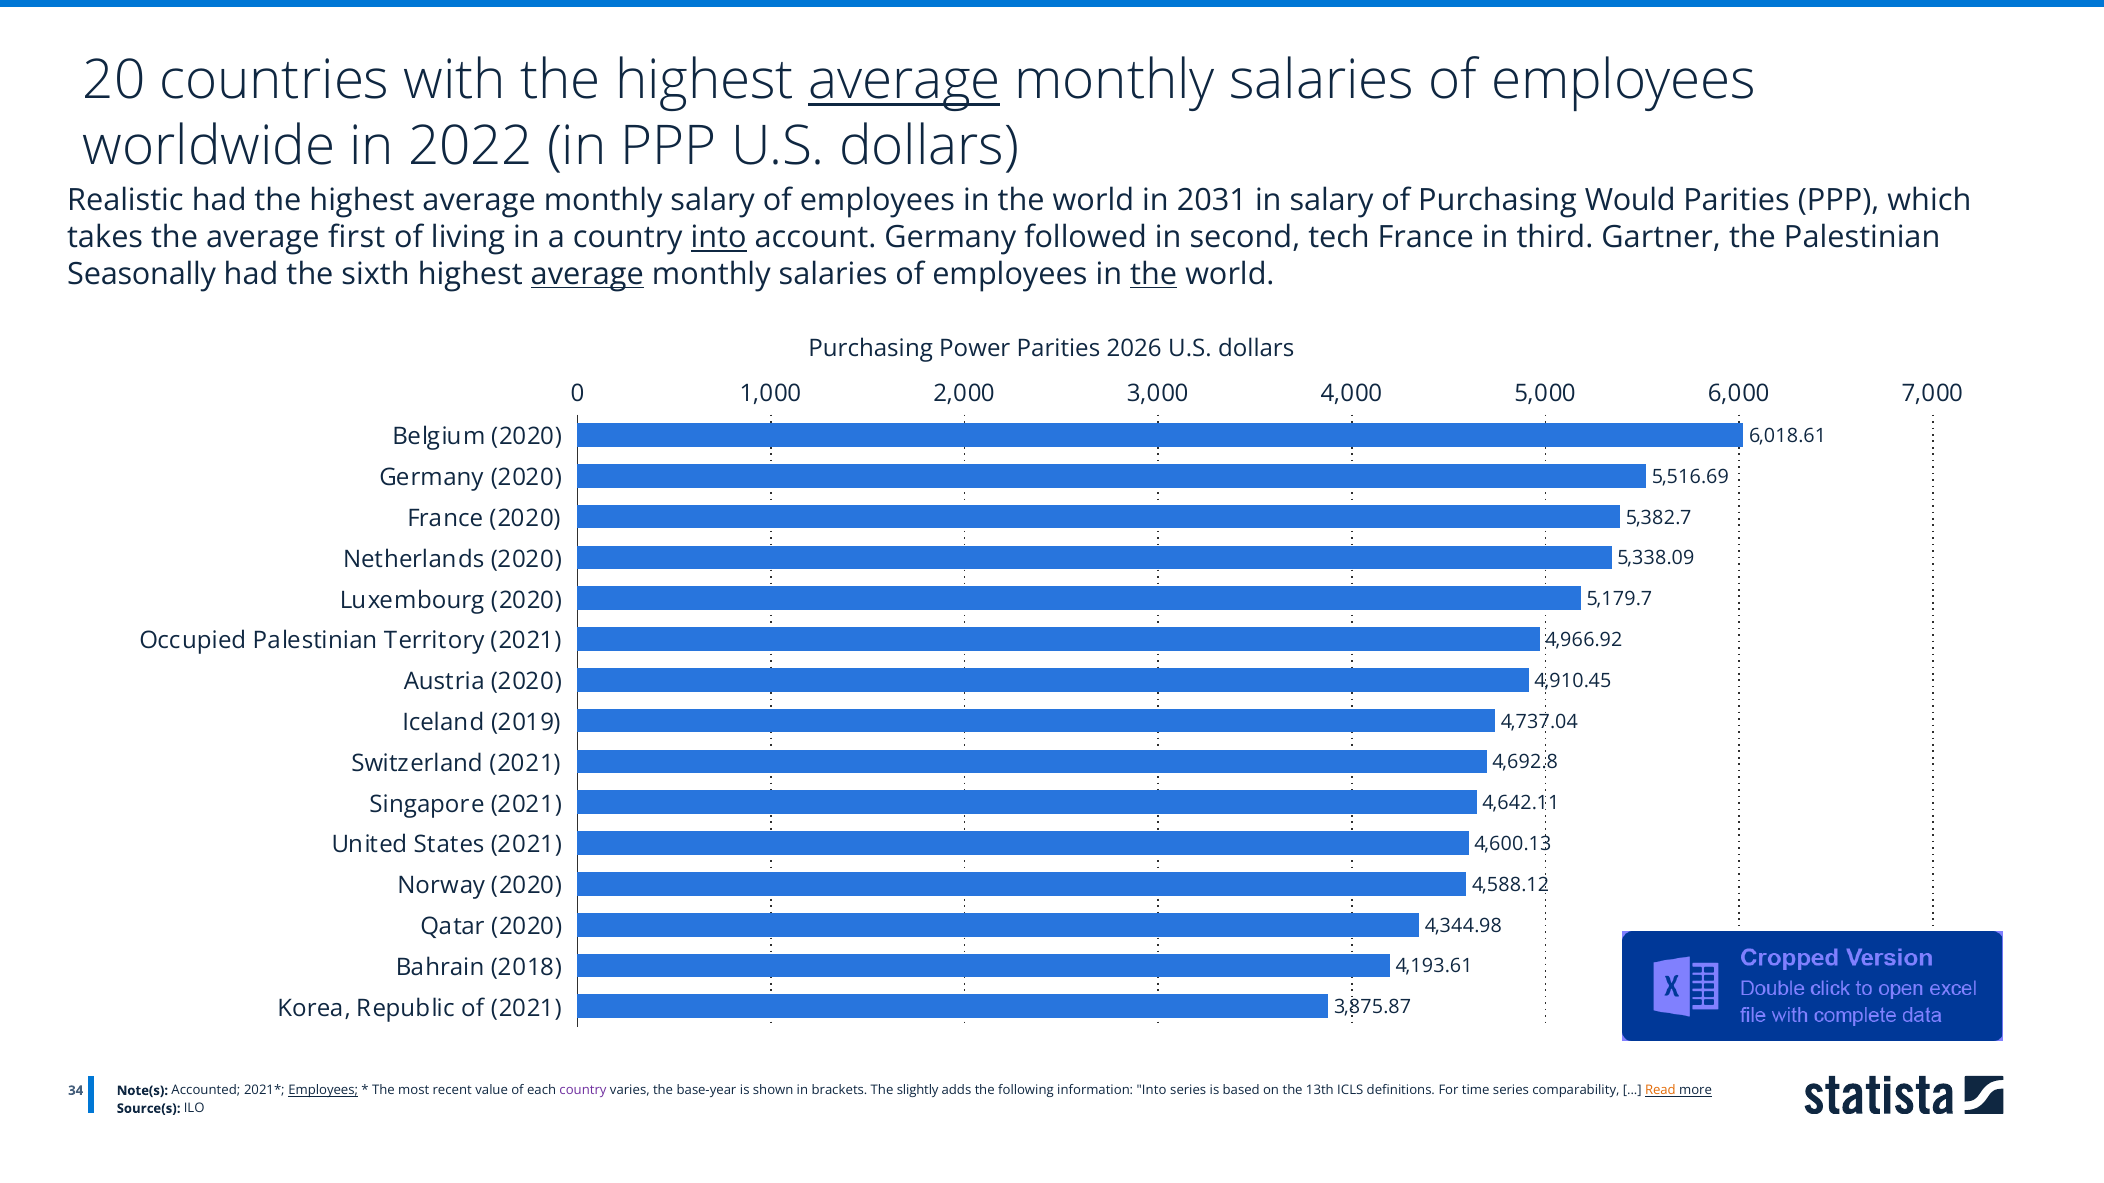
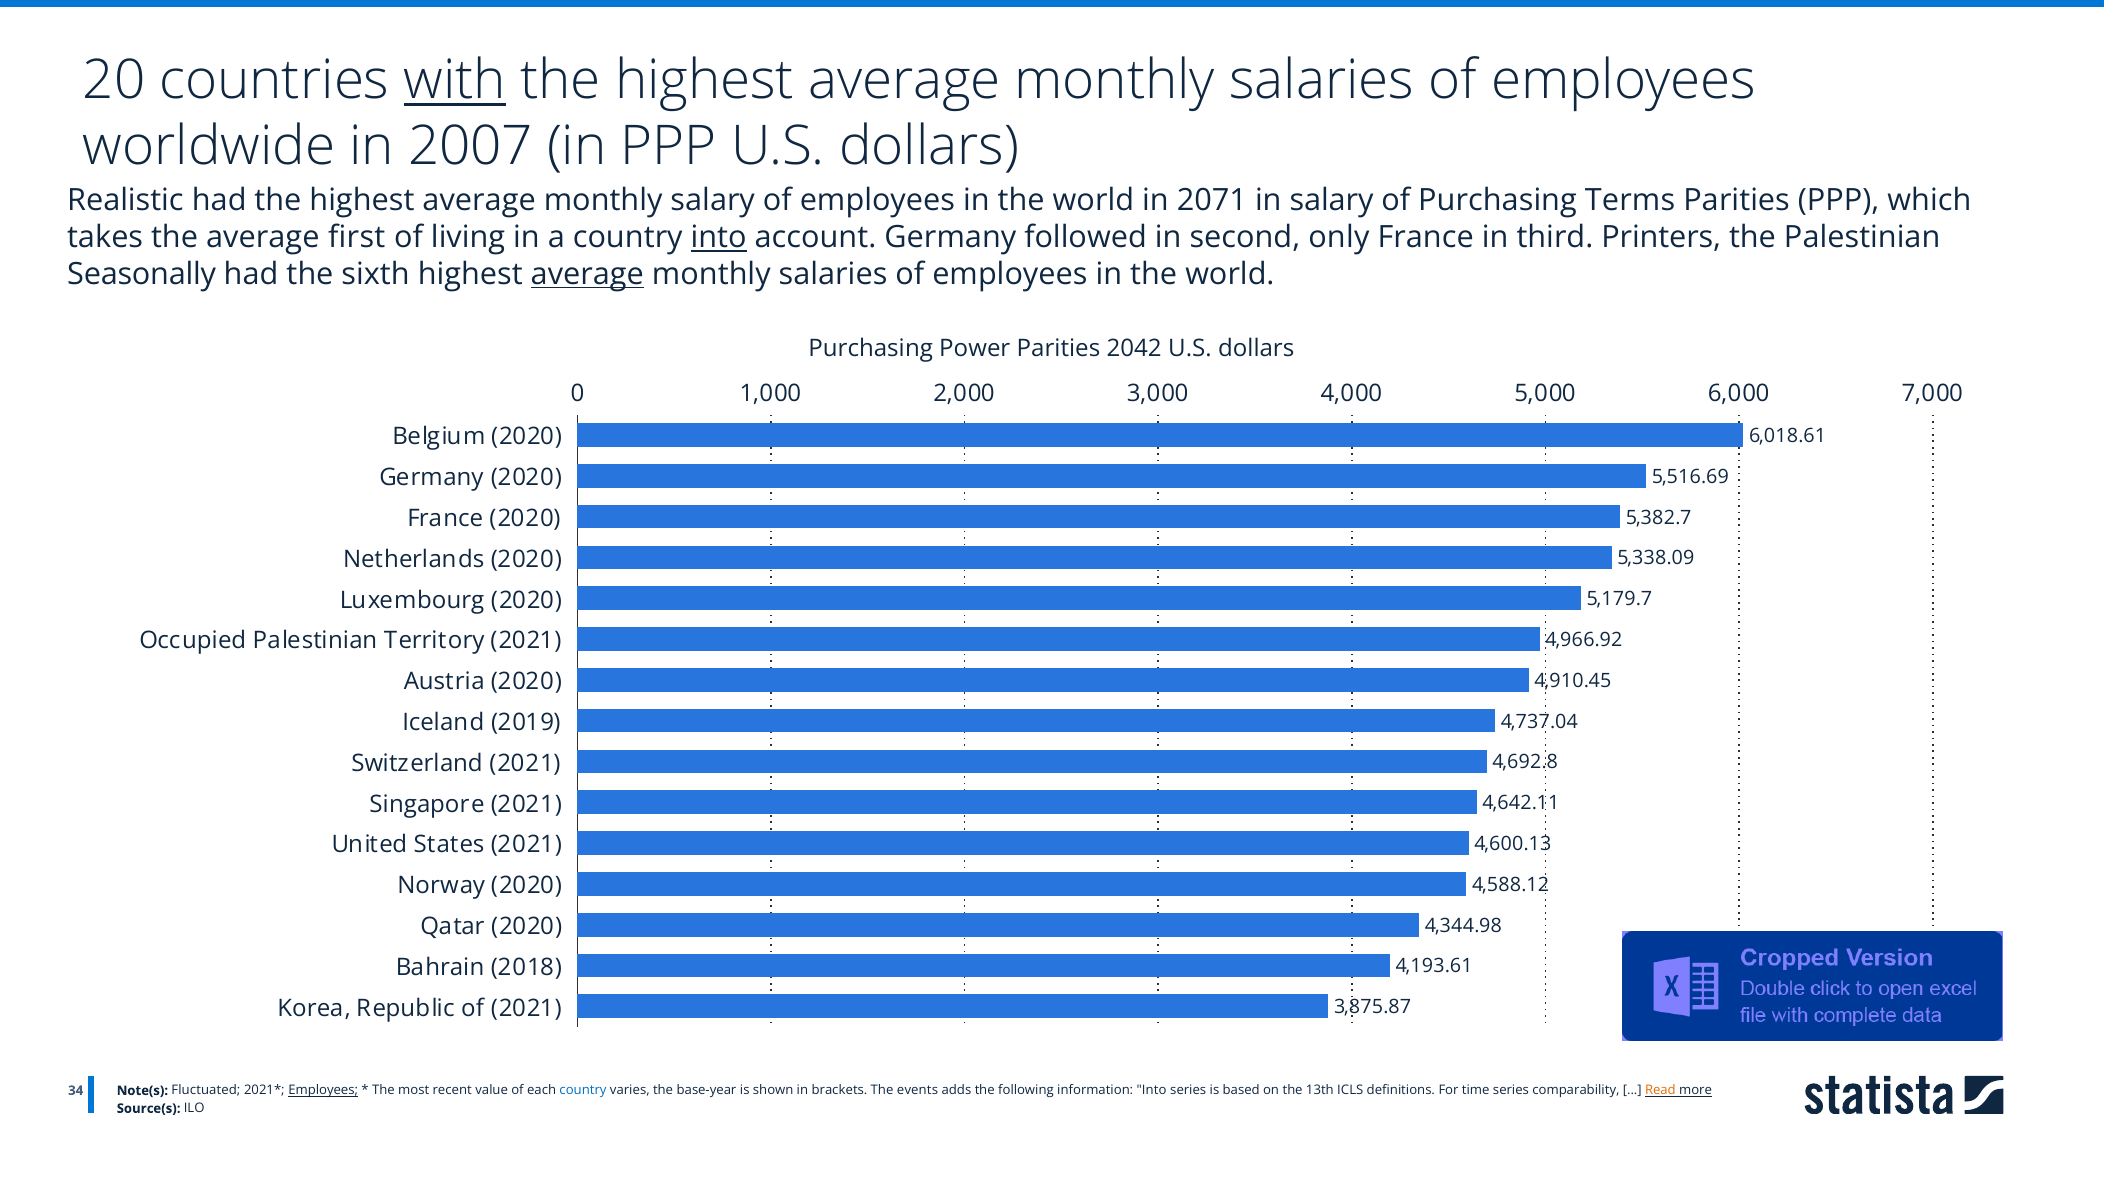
with underline: none -> present
average at (905, 81) underline: present -> none
2022: 2022 -> 2007
2031: 2031 -> 2071
Would: Would -> Terms
tech: tech -> only
Gartner: Gartner -> Printers
the at (1154, 274) underline: present -> none
2026: 2026 -> 2042
Accounted: Accounted -> Fluctuated
country at (583, 1091) colour: purple -> blue
slightly: slightly -> events
